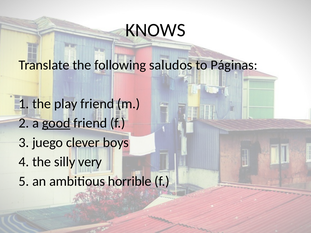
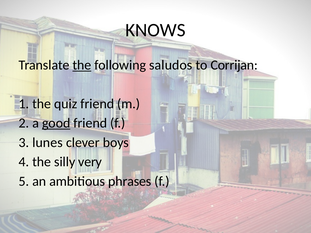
the at (82, 65) underline: none -> present
Páginas: Páginas -> Corrijan
play: play -> quiz
juego: juego -> lunes
horrible: horrible -> phrases
